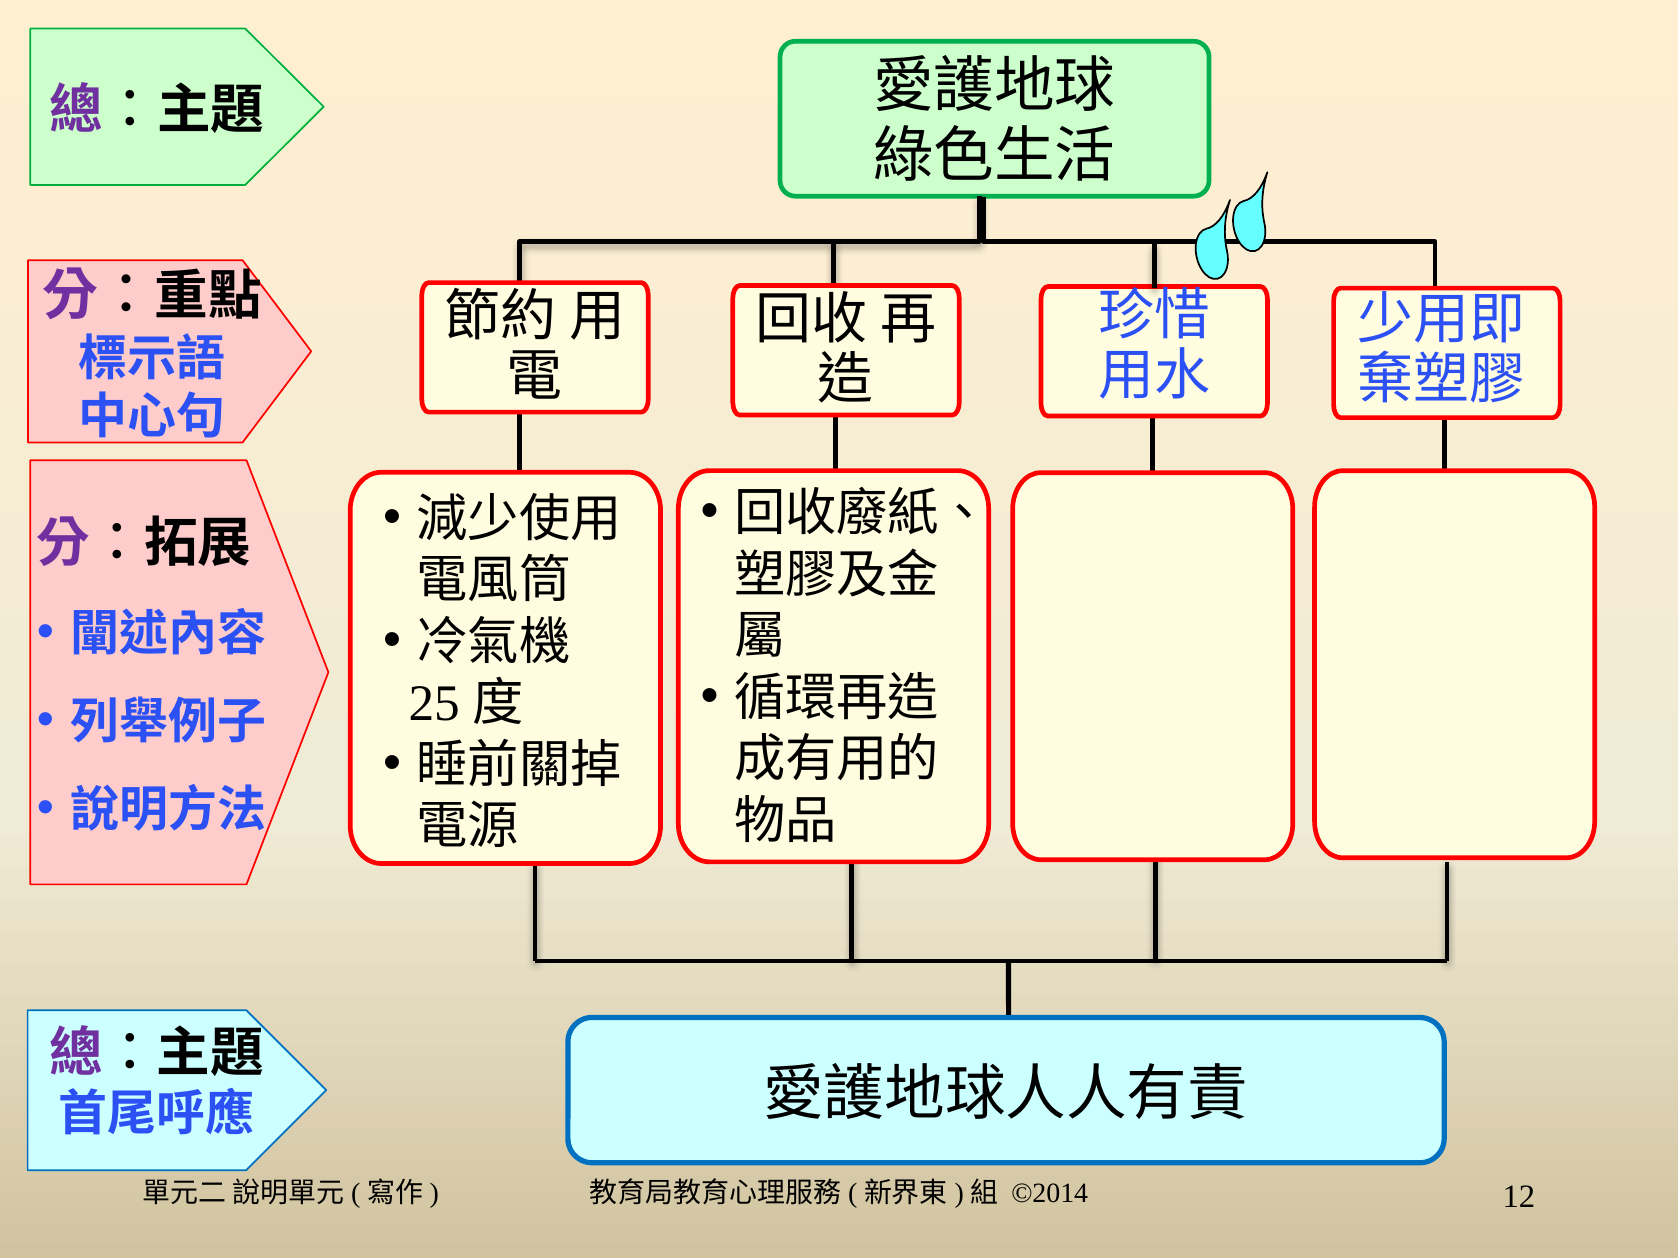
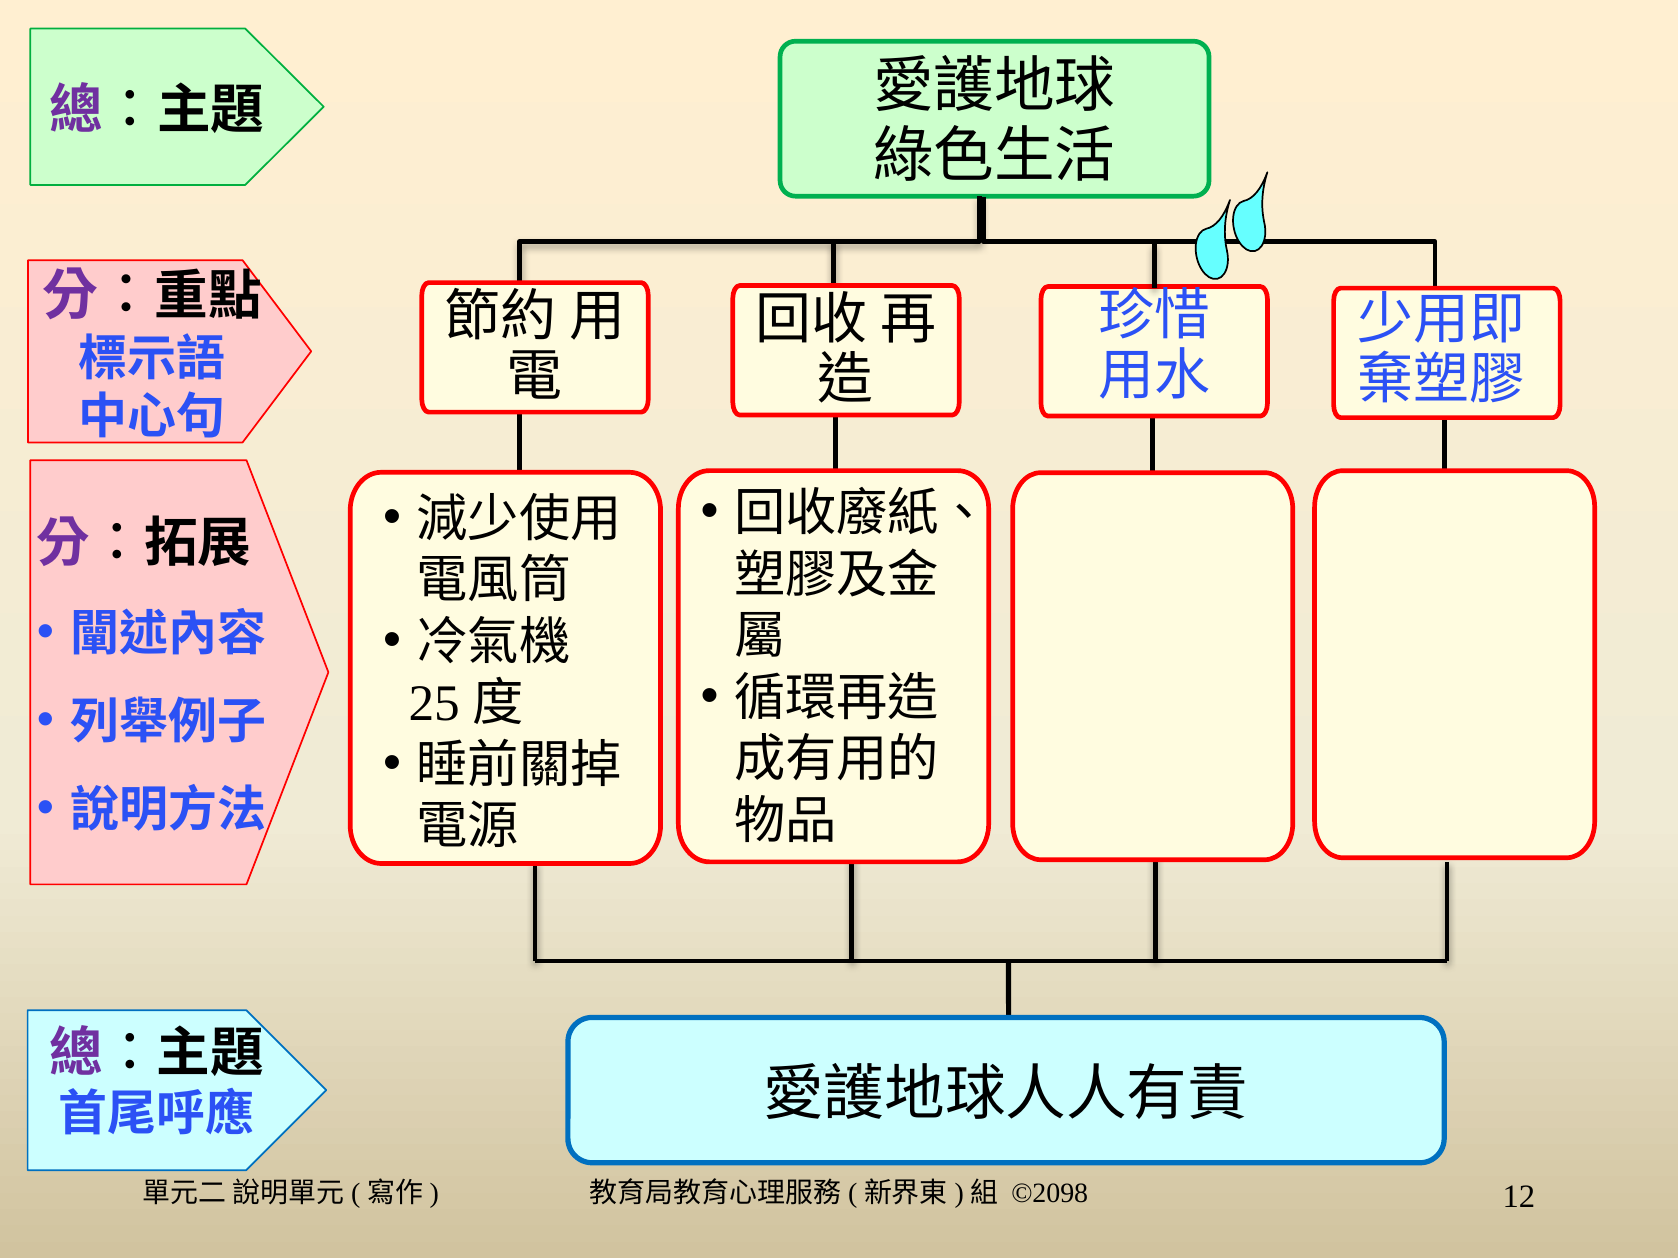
©2014: ©2014 -> ©2098
